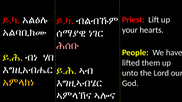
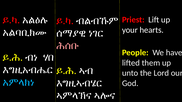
አምላክነ colour: yellow -> light blue
